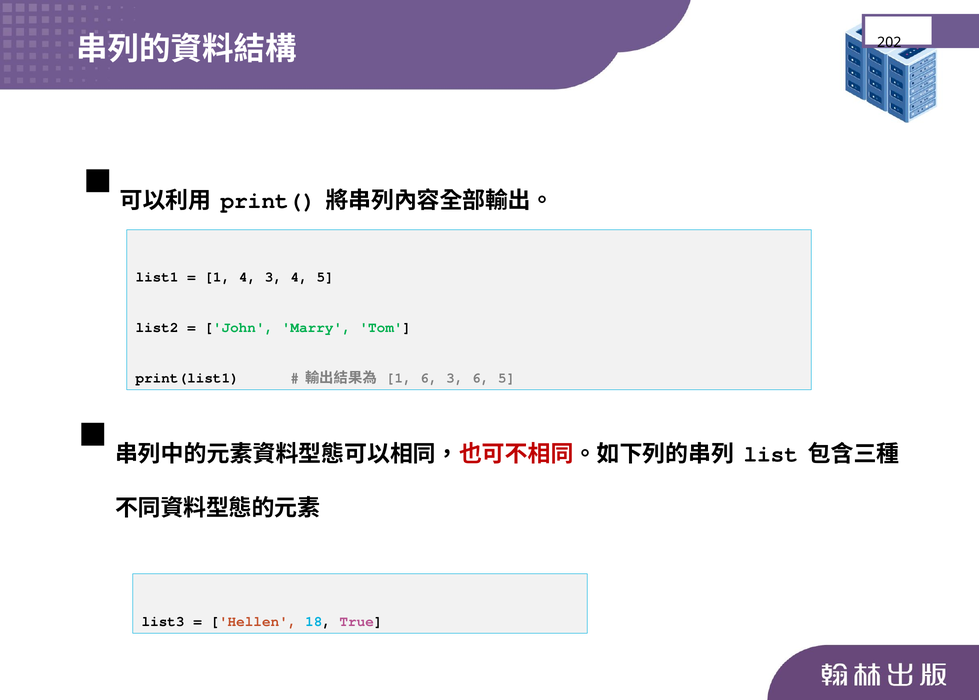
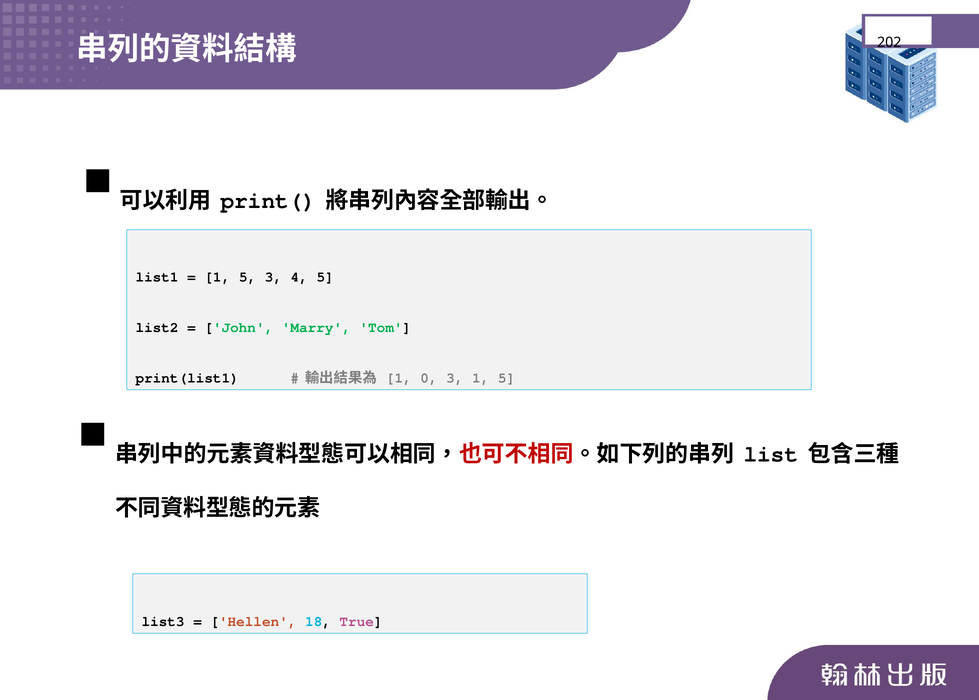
4 at (248, 277): 4 -> 5
1 6: 6 -> 0
3 6: 6 -> 1
